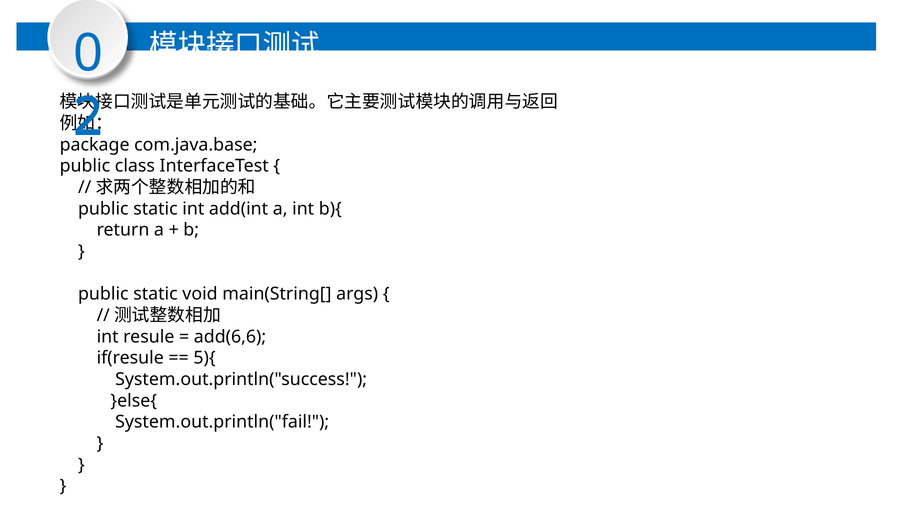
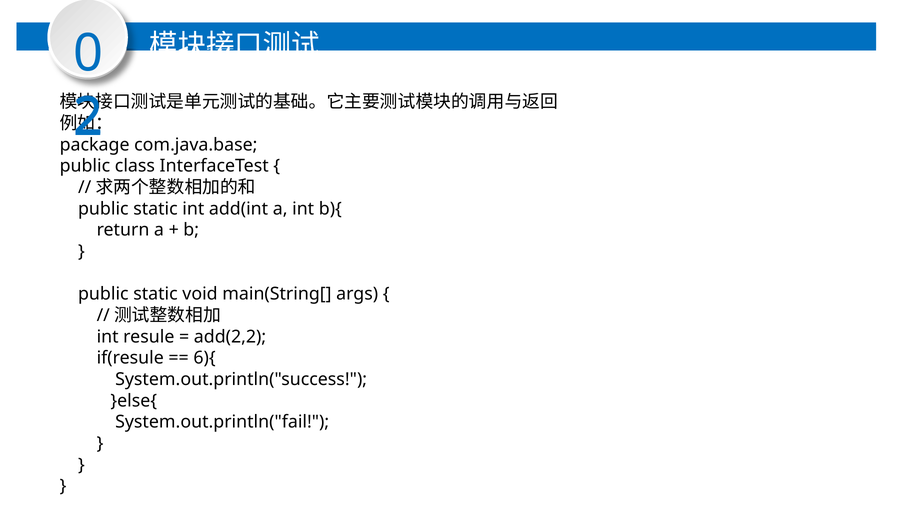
add(6,6: add(6,6 -> add(2,2
5){: 5){ -> 6){
